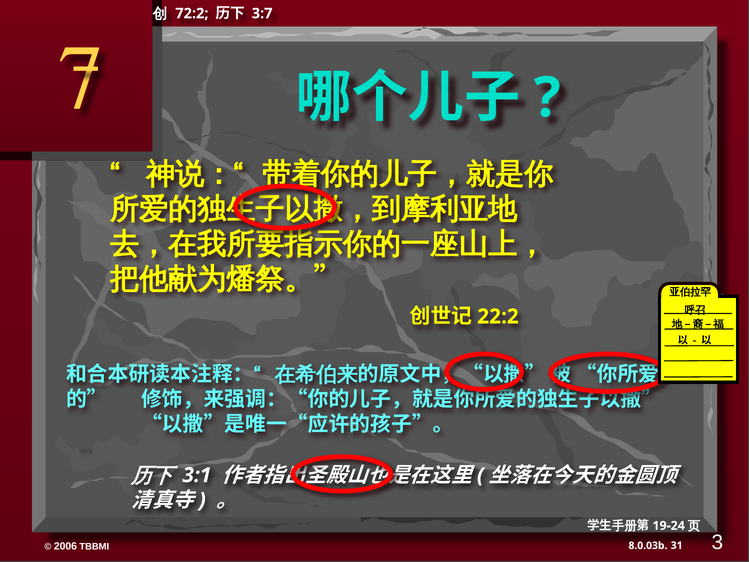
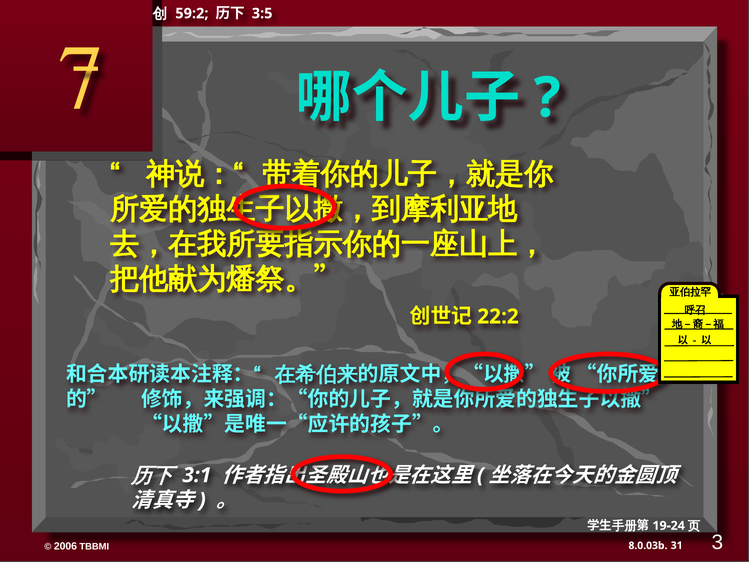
72:2: 72:2 -> 59:2
3:7: 3:7 -> 3:5
